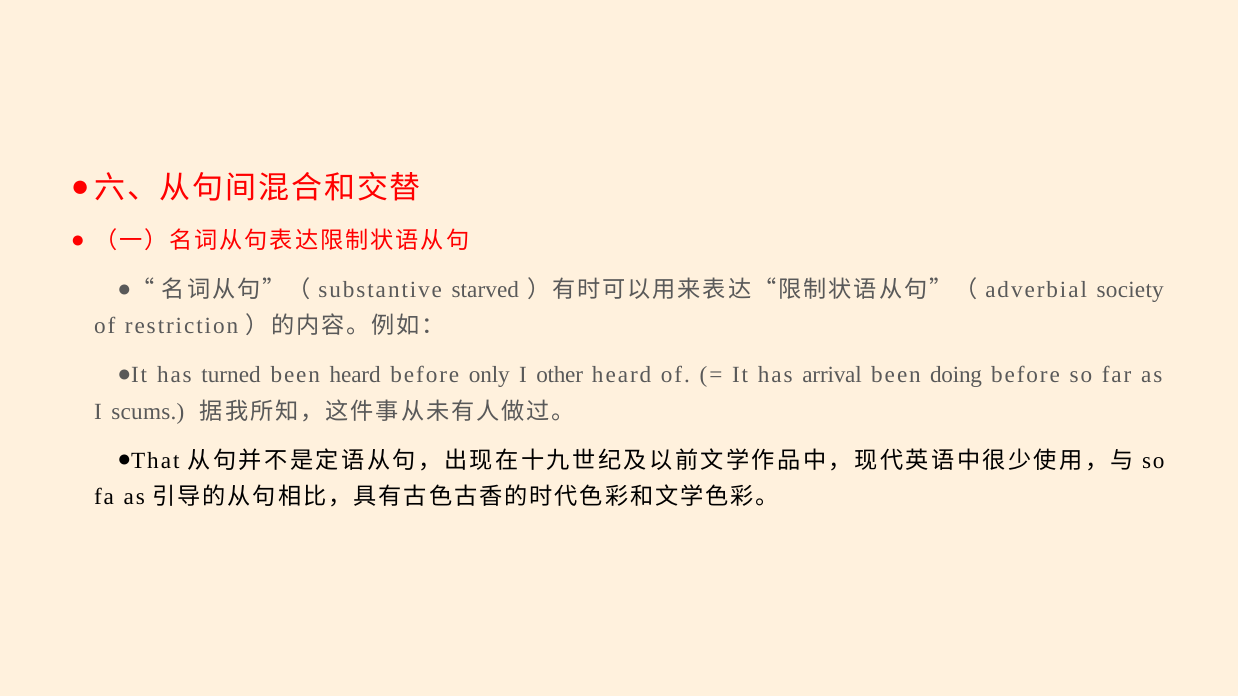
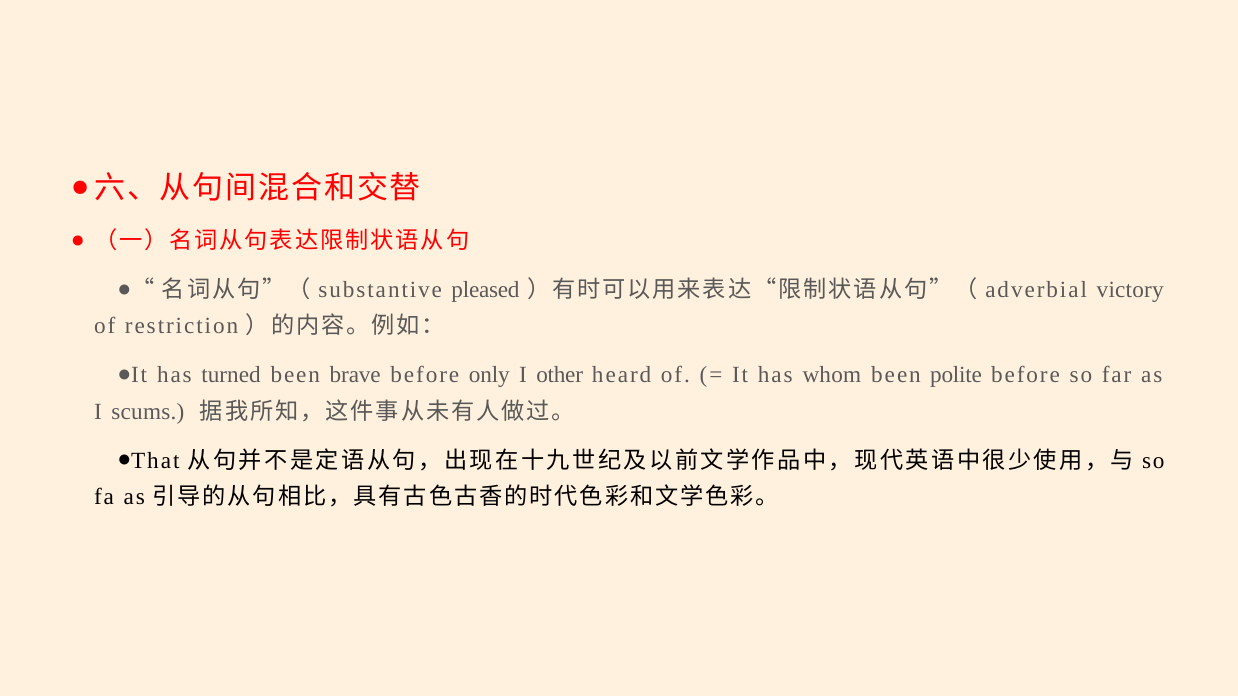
starved: starved -> pleased
society: society -> victory
been heard: heard -> brave
arrival: arrival -> whom
doing: doing -> polite
